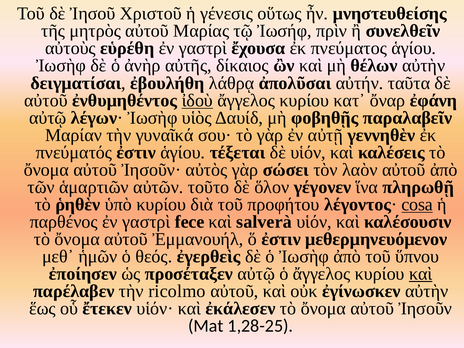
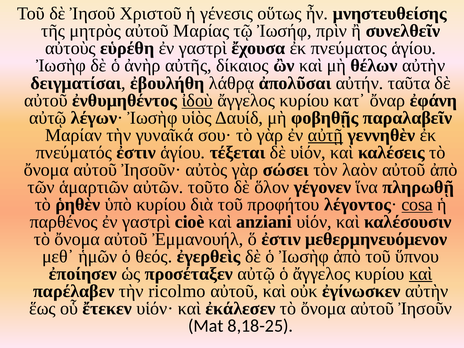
αὐτῇ underline: none -> present
fece: fece -> cioè
salverà: salverà -> anziani
1,28-25: 1,28-25 -> 8,18-25
